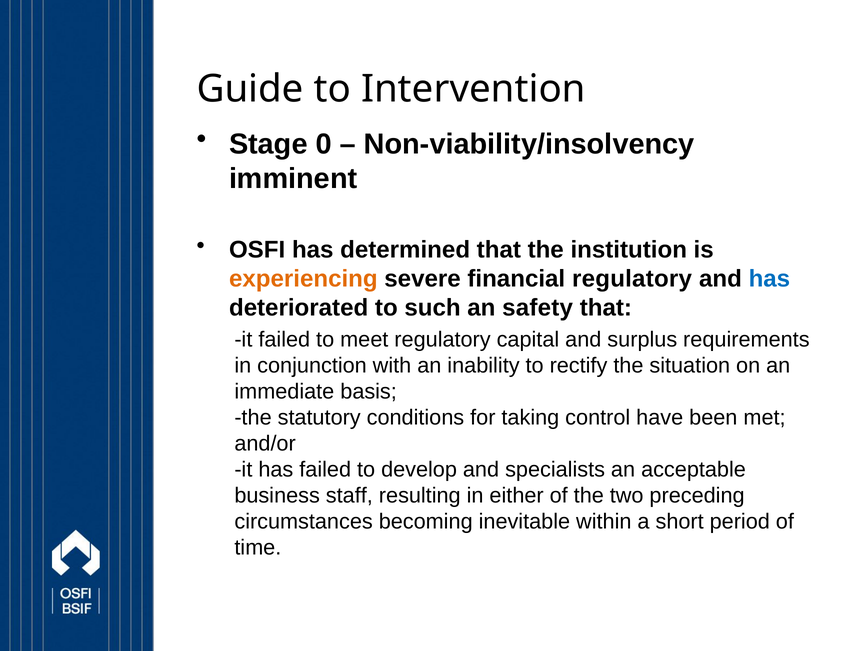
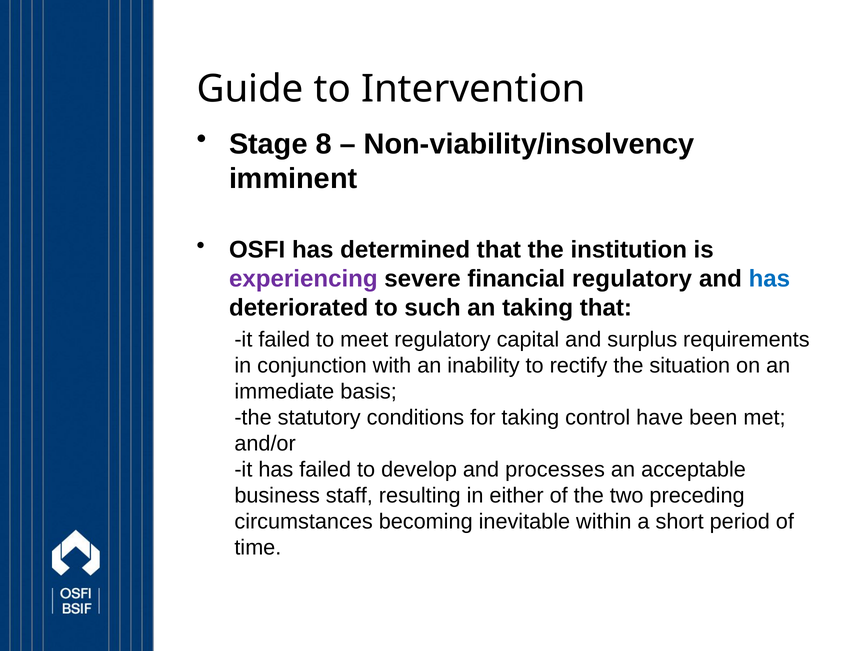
0: 0 -> 8
experiencing colour: orange -> purple
an safety: safety -> taking
specialists: specialists -> processes
